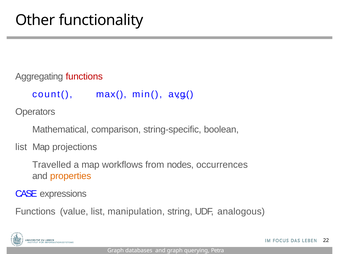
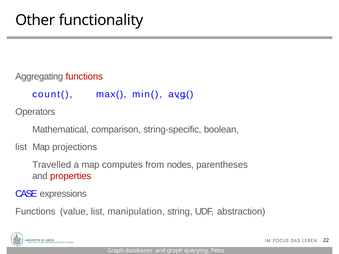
workflows: workflows -> computes
occurrences: occurrences -> parentheses
properties colour: orange -> red
analogous: analogous -> abstraction
